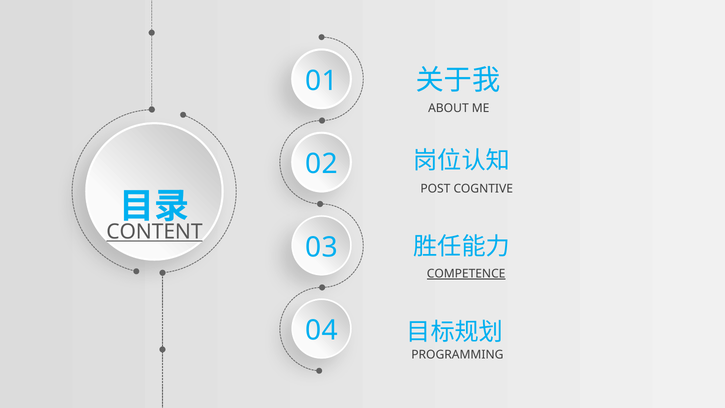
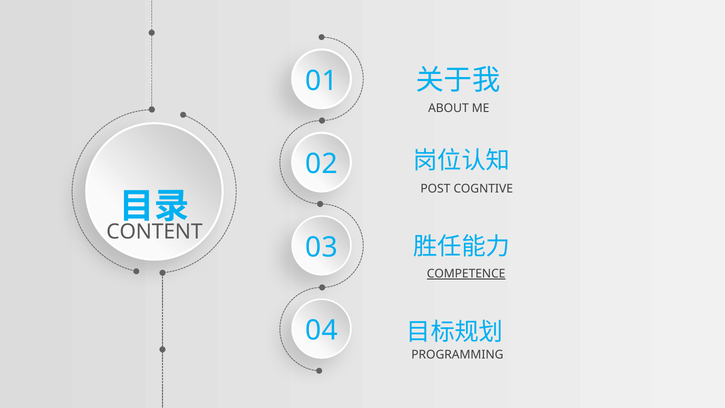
CONTENT underline: present -> none
